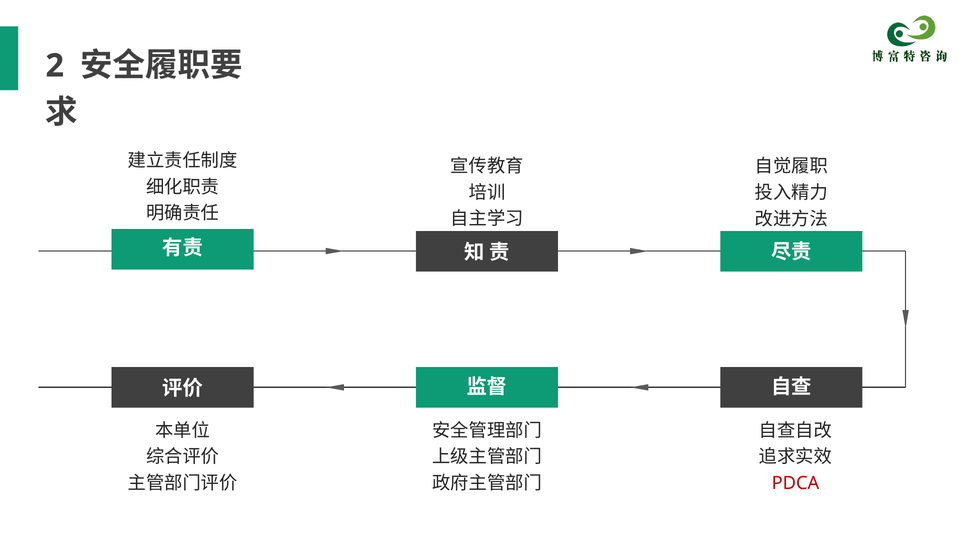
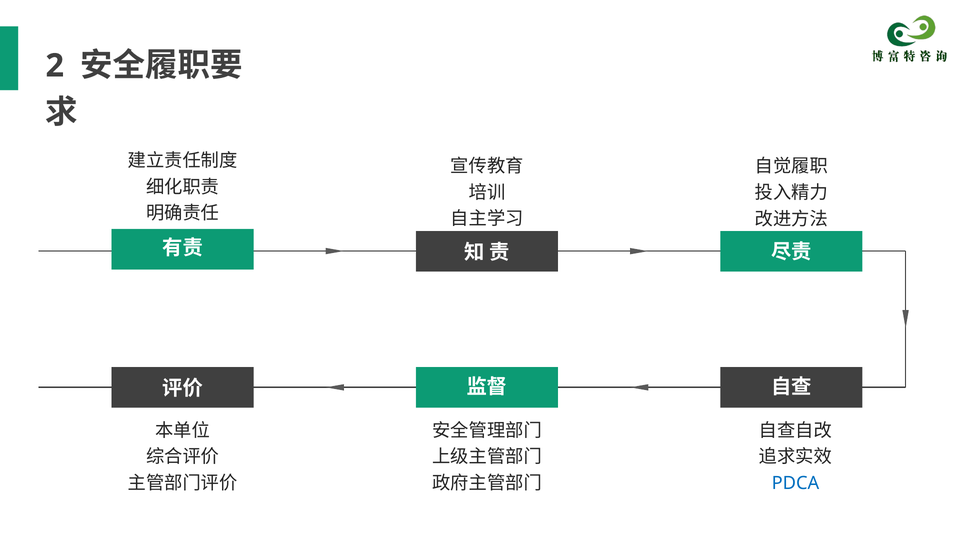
PDCA colour: red -> blue
